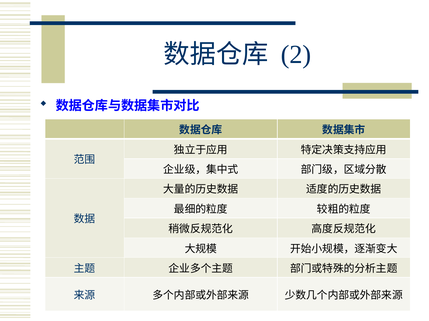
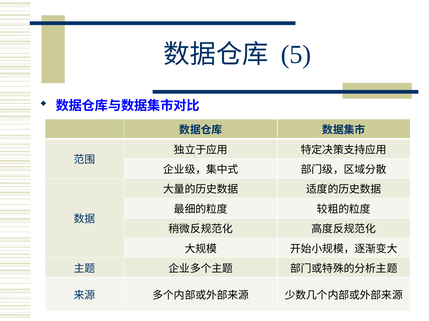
2: 2 -> 5
